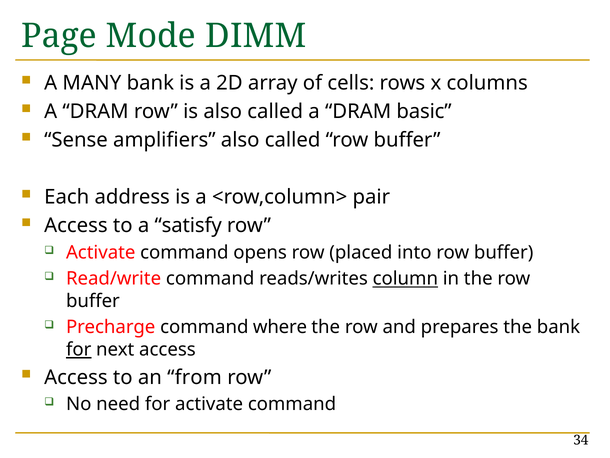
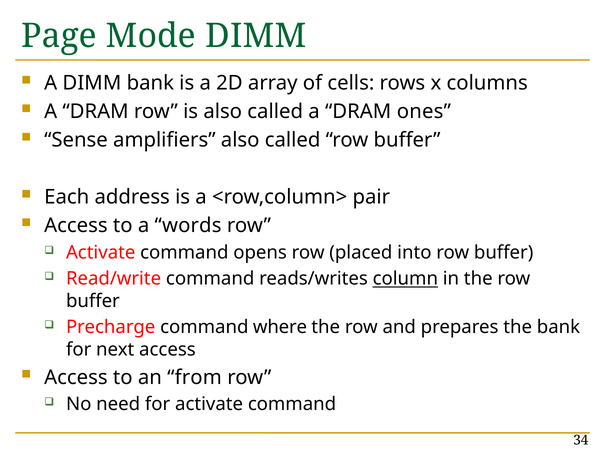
A MANY: MANY -> DIMM
basic: basic -> ones
satisfy: satisfy -> words
for at (79, 349) underline: present -> none
